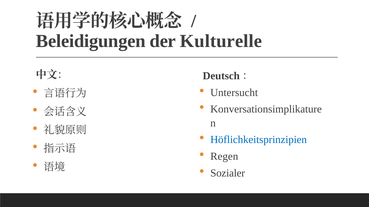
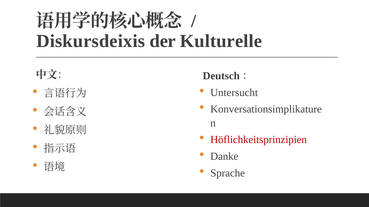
Beleidigungen: Beleidigungen -> Diskursdeixis
Höflichkeitsprinzipien colour: blue -> red
Regen: Regen -> Danke
Sozialer: Sozialer -> Sprache
